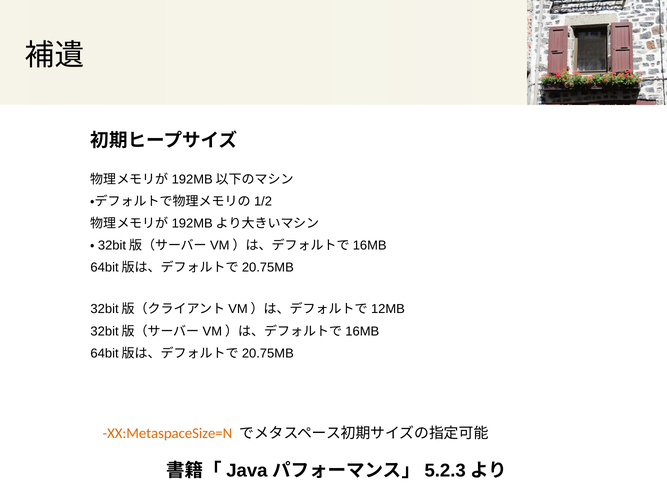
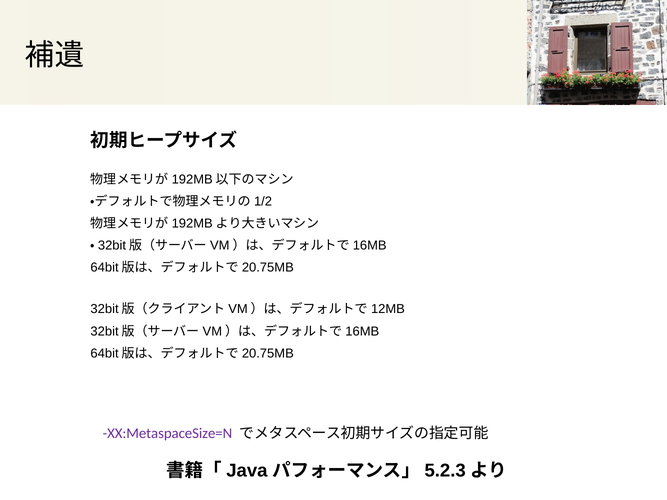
XX:MetaspaceSize=N colour: orange -> purple
